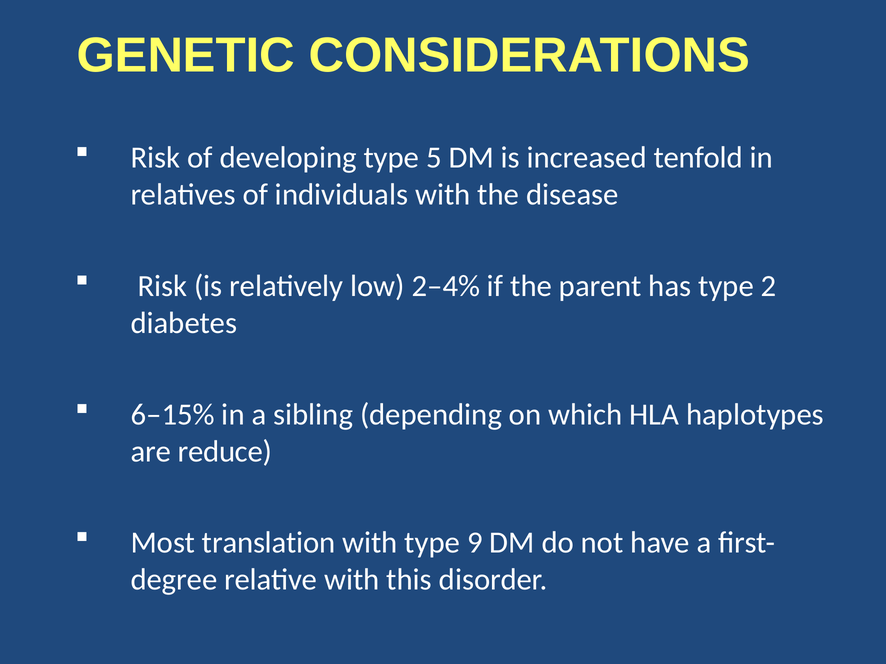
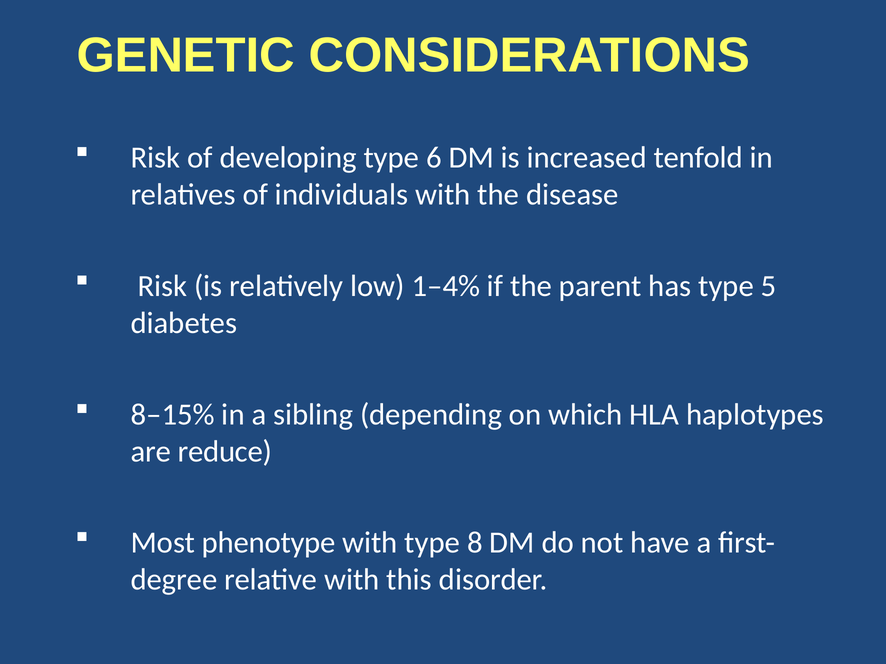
5: 5 -> 6
2–4%: 2–4% -> 1–4%
2: 2 -> 5
6–15%: 6–15% -> 8–15%
translation: translation -> phenotype
9: 9 -> 8
